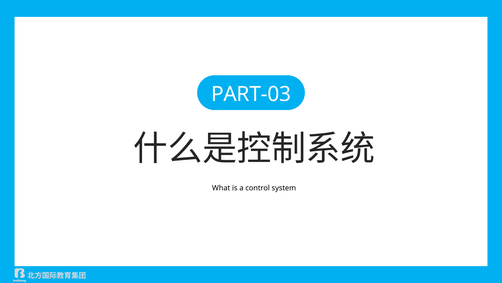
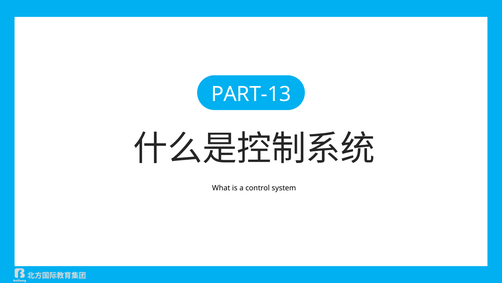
PART-03: PART-03 -> PART-13
